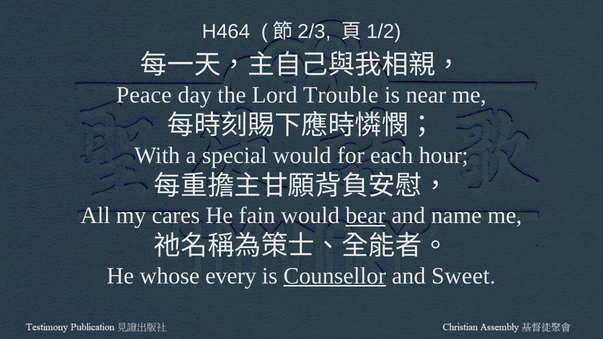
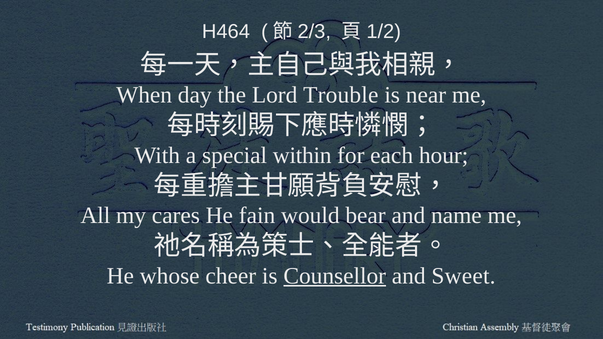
Peace: Peace -> When
special would: would -> within
bear underline: present -> none
every: every -> cheer
